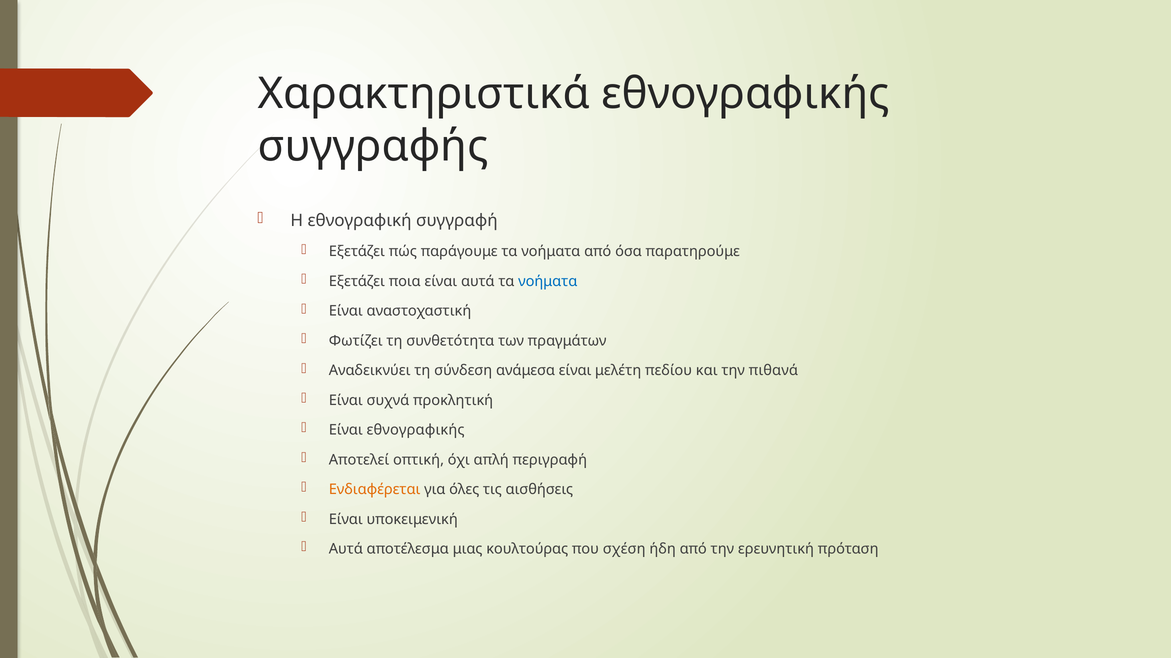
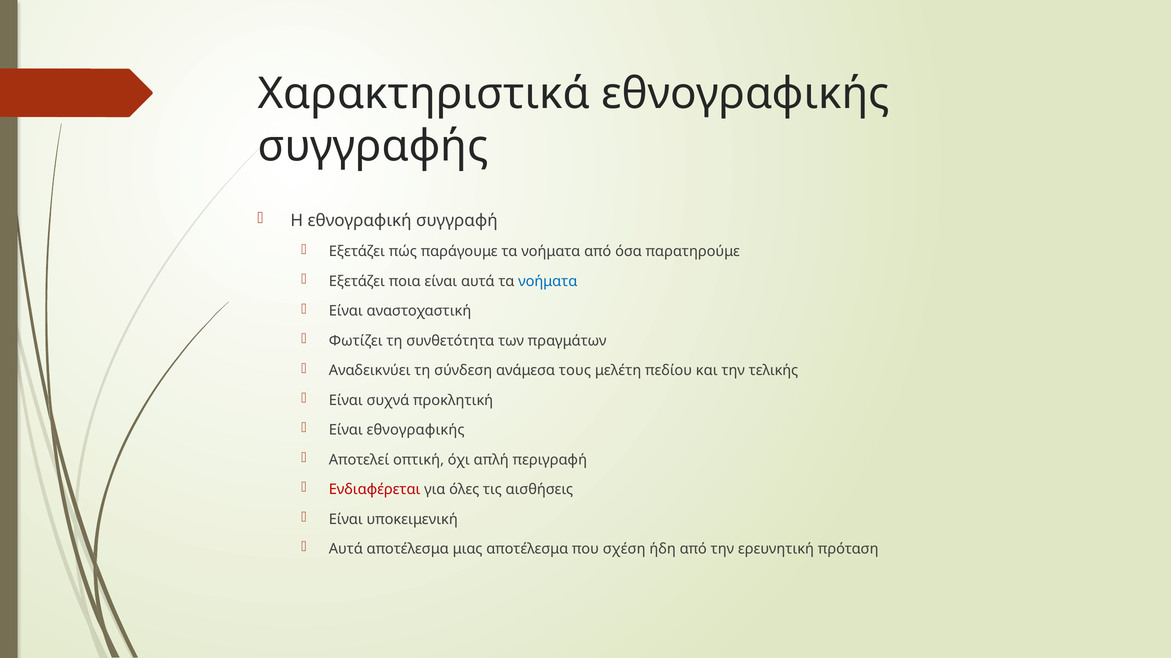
ανάμεσα είναι: είναι -> τους
πιθανά: πιθανά -> τελικής
Ενδιαφέρεται colour: orange -> red
μιας κουλτούρας: κουλτούρας -> αποτέλεσμα
